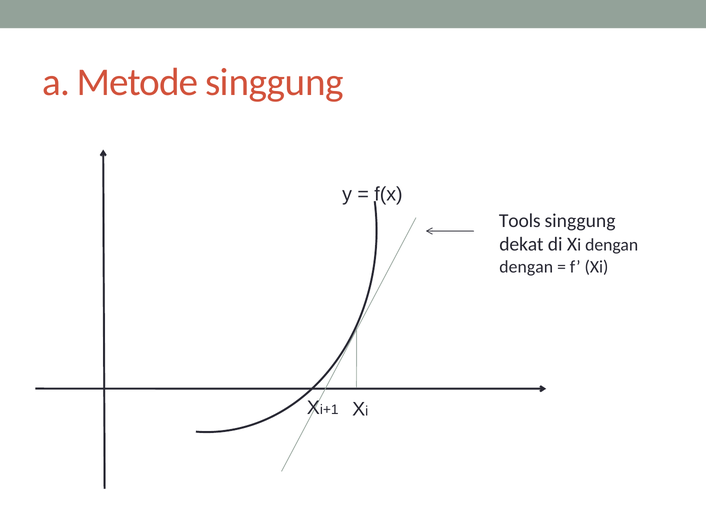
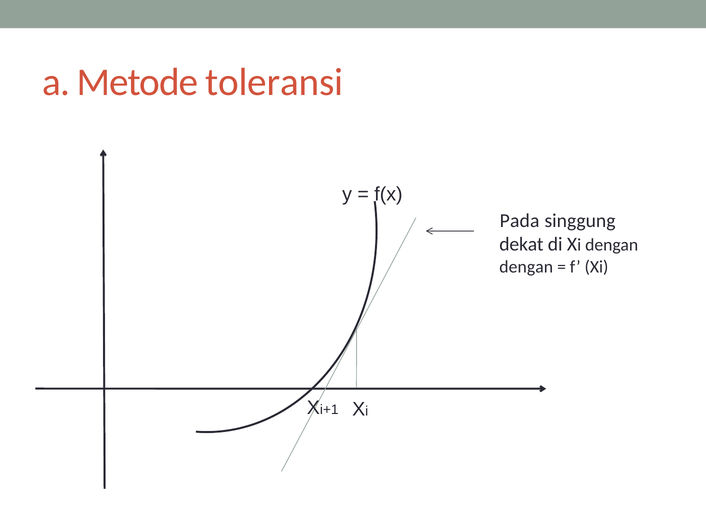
Metode singgung: singgung -> toleransi
Tools: Tools -> Pada
